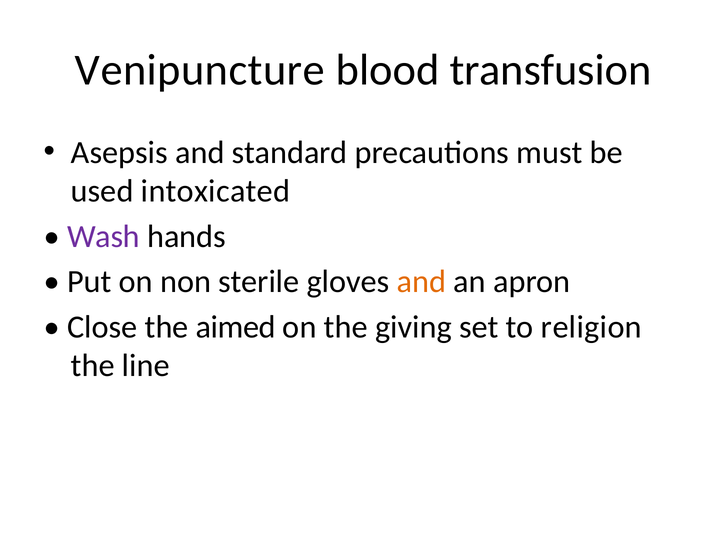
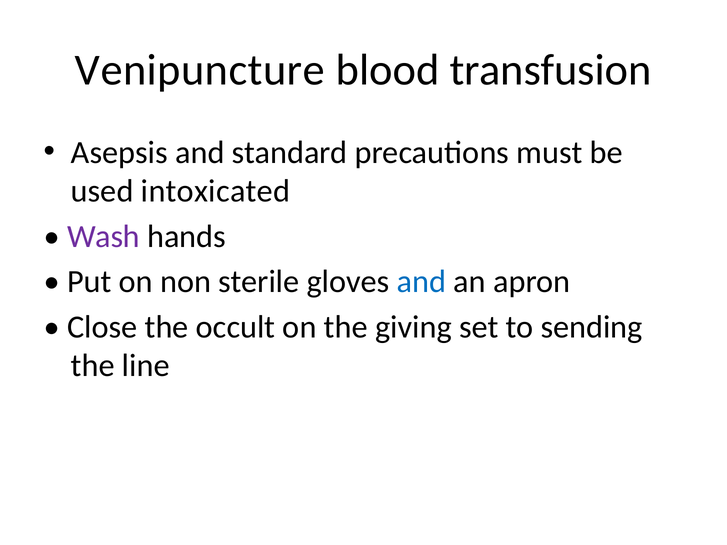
and at (421, 282) colour: orange -> blue
aimed: aimed -> occult
religion: religion -> sending
